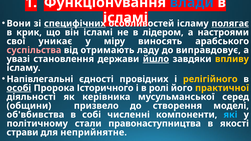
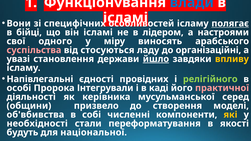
специфічних underline: present -> none
крик: крик -> бійці
уникає: уникає -> одного
отримають: отримають -> стосуються
виправдовує: виправдовує -> організаційні
релігійного colour: yellow -> light green
особі underline: present -> none
Історичного: Історичного -> Інтегрували
ролі: ролі -> каді
практичної colour: yellow -> pink
які colour: light blue -> yellow
політичному: політичному -> необхідності
правонаступництва: правонаступництва -> переформатування
страви: страви -> будуть
неприйнятне: неприйнятне -> національної
